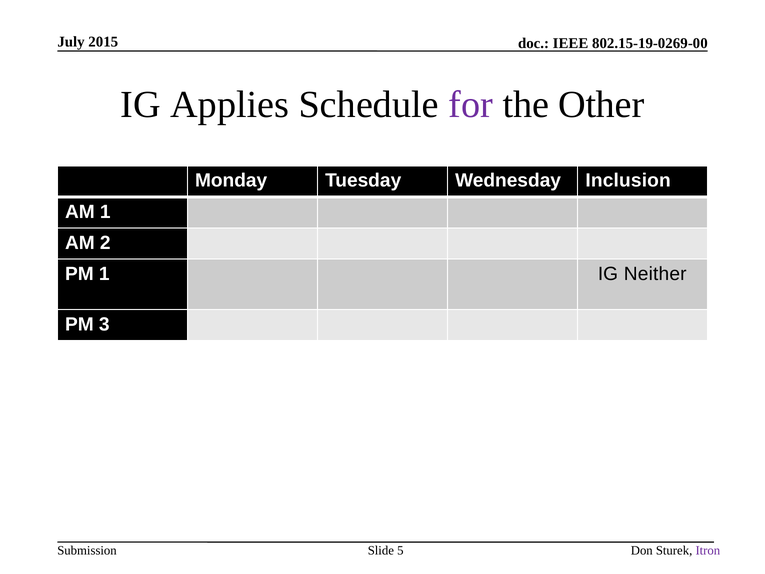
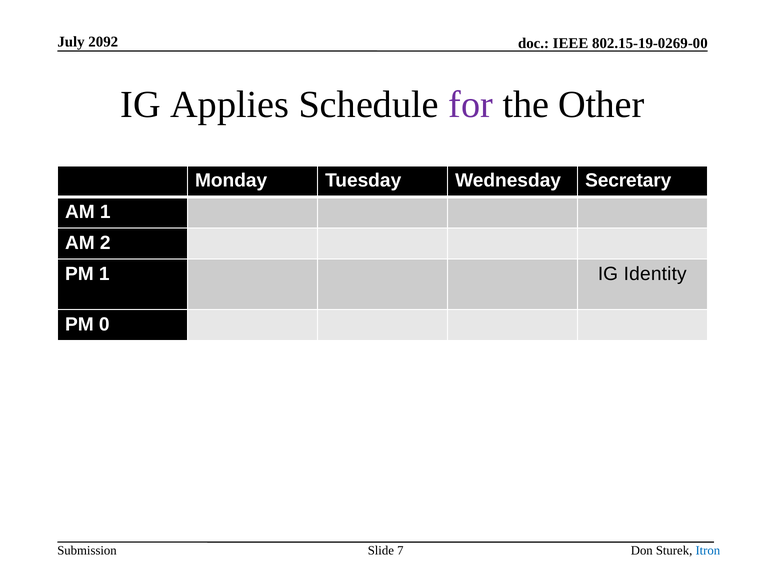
2015: 2015 -> 2092
Inclusion: Inclusion -> Secretary
Neither: Neither -> Identity
3: 3 -> 0
5: 5 -> 7
Itron colour: purple -> blue
